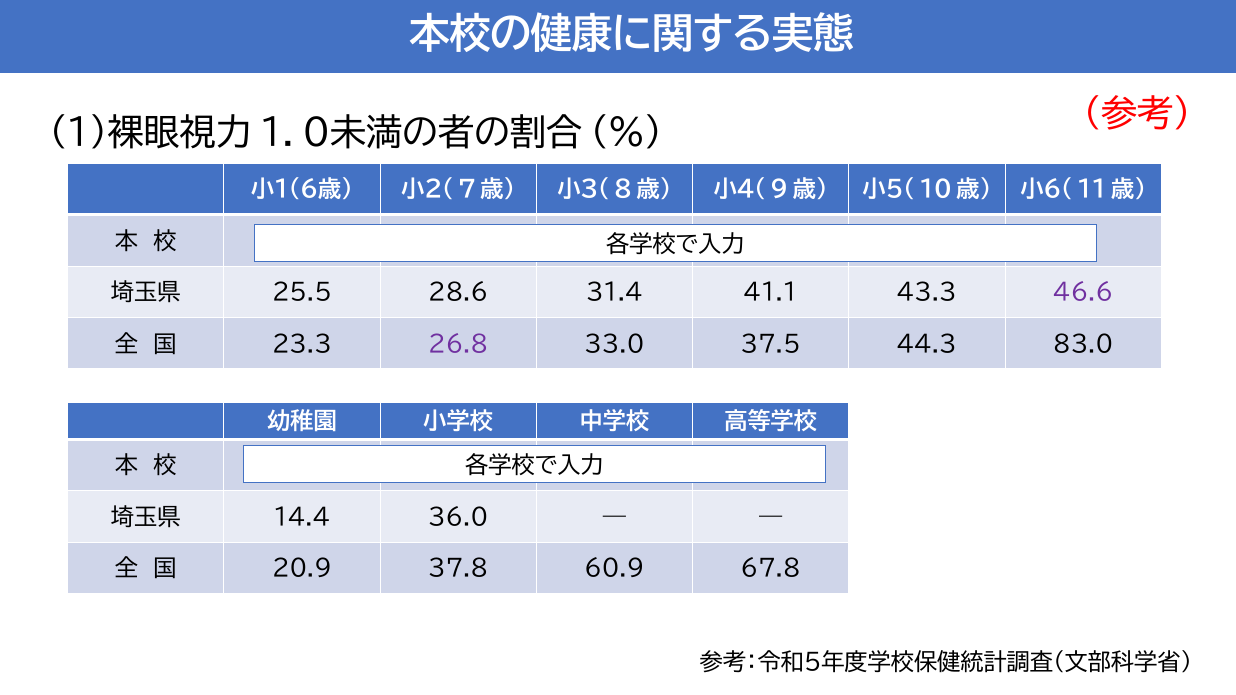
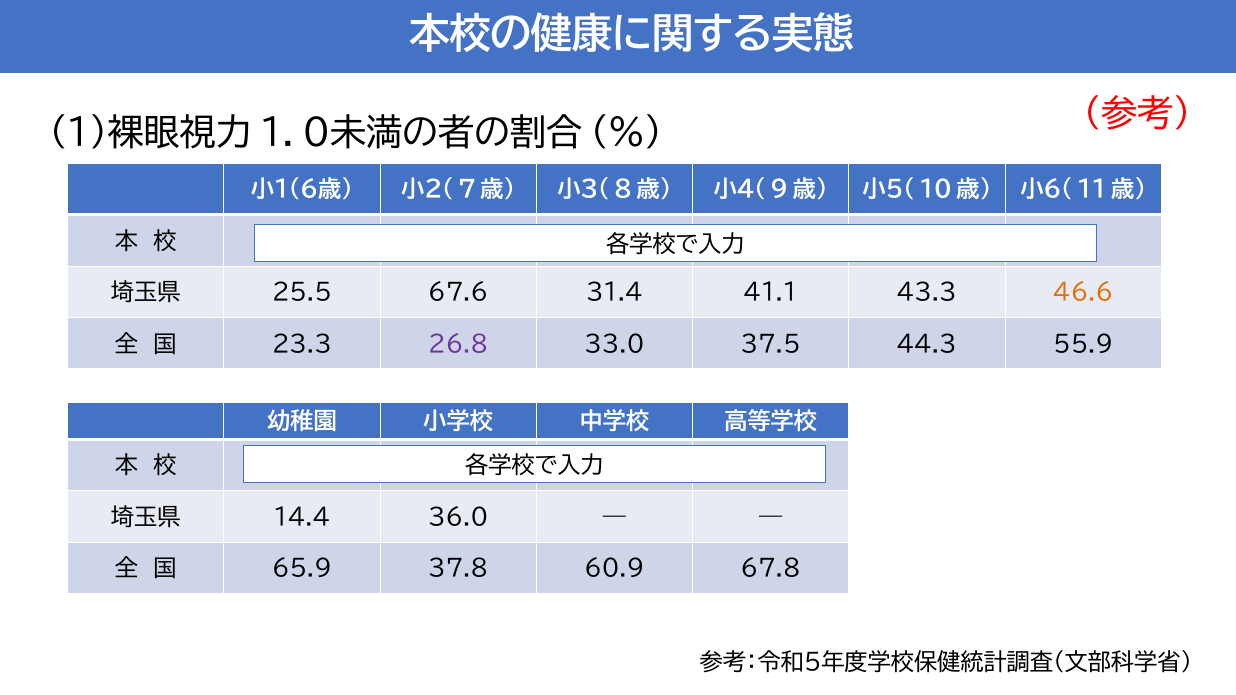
28.6: 28.6 -> 67.6
46.6 colour: purple -> orange
83.0: 83.0 -> 55.9
20.9: 20.9 -> 65.9
